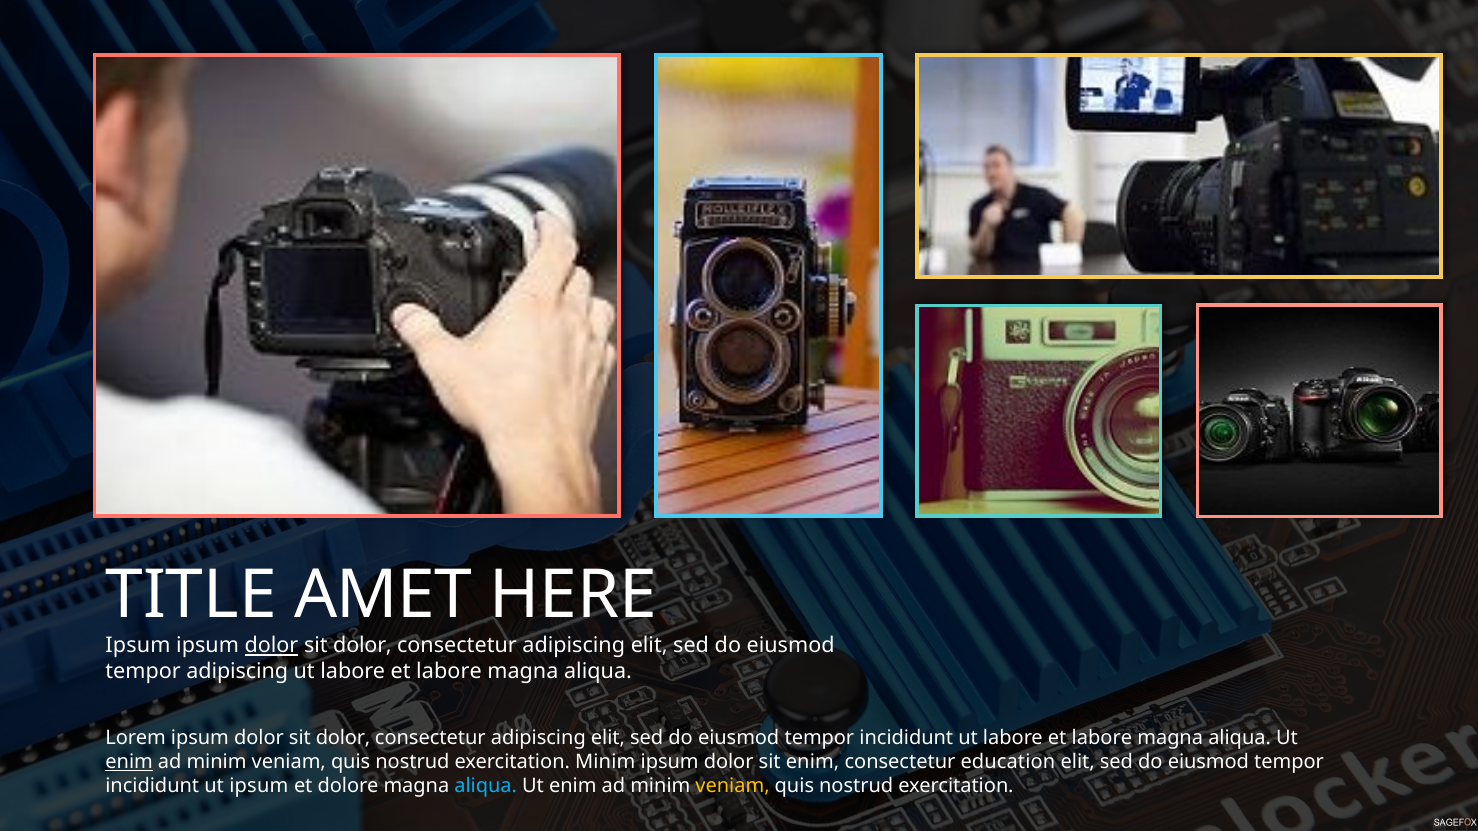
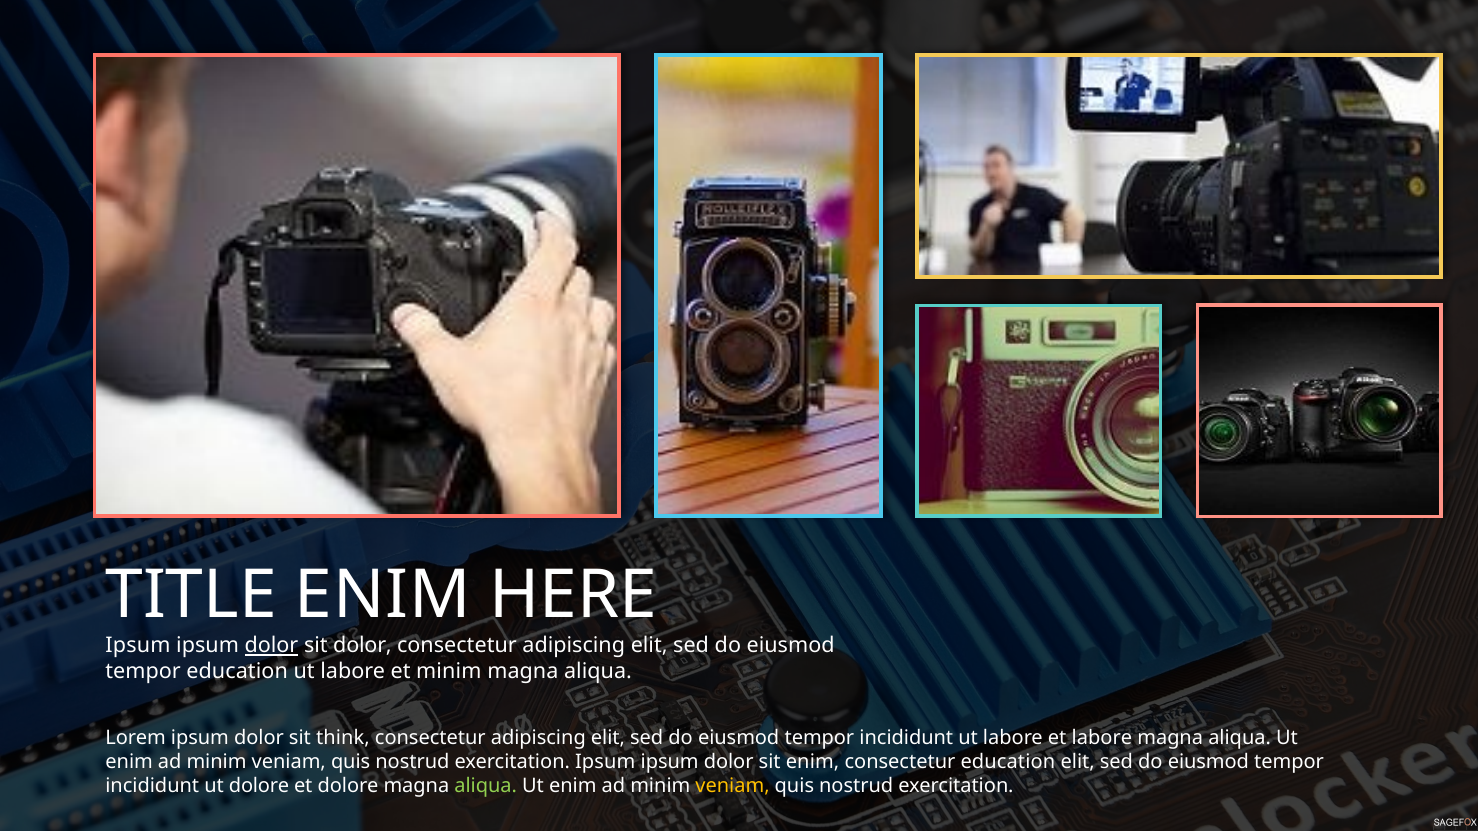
TITLE AMET: AMET -> ENIM
tempor adipiscing: adipiscing -> education
labore at (449, 672): labore -> minim
dolor at (343, 738): dolor -> think
enim at (129, 762) underline: present -> none
exercitation Minim: Minim -> Ipsum
ut ipsum: ipsum -> dolore
aliqua at (486, 786) colour: light blue -> light green
